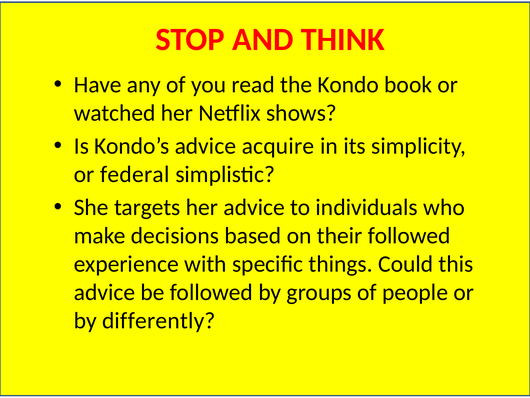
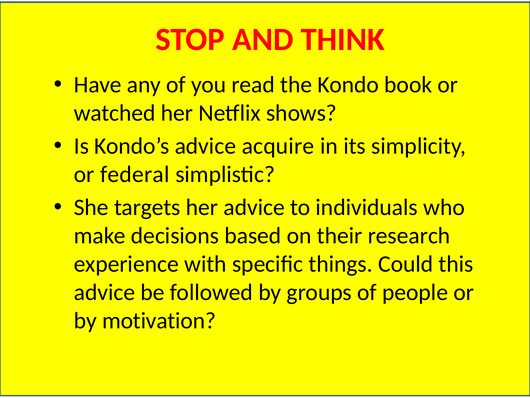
their followed: followed -> research
differently: differently -> motivation
